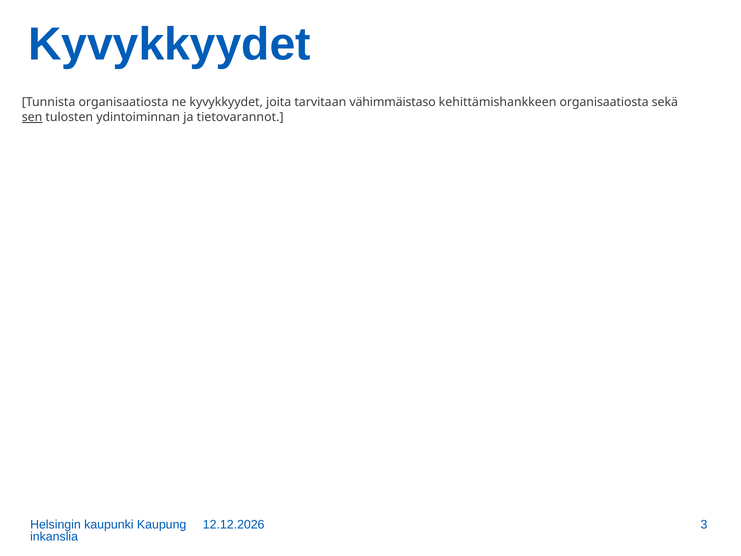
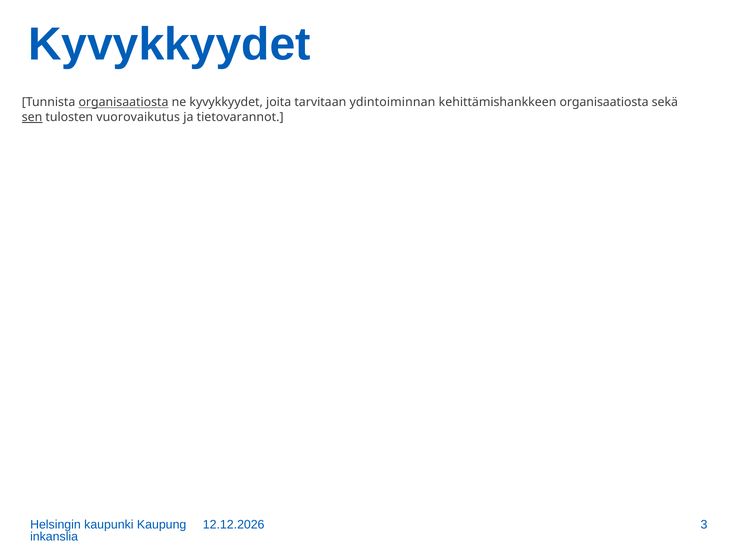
organisaatiosta at (123, 102) underline: none -> present
vähimmäistaso: vähimmäistaso -> ydintoiminnan
ydintoiminnan: ydintoiminnan -> vuorovaikutus
